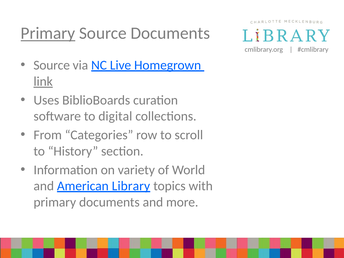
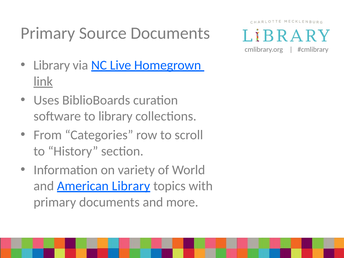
Primary at (48, 33) underline: present -> none
Source at (52, 65): Source -> Library
to digital: digital -> library
